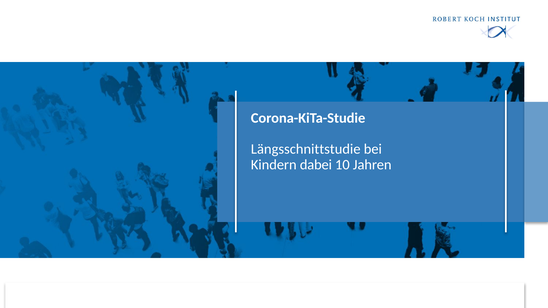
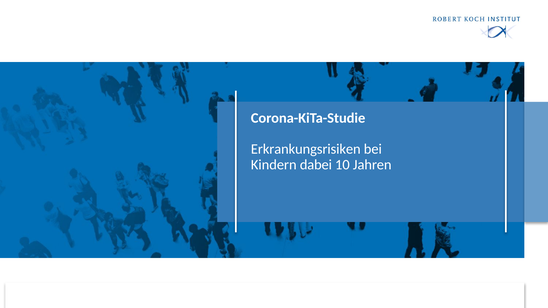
Längsschnittstudie: Längsschnittstudie -> Erkrankungsrisiken
